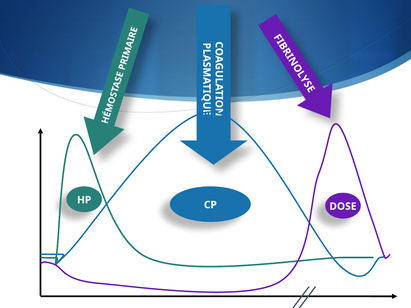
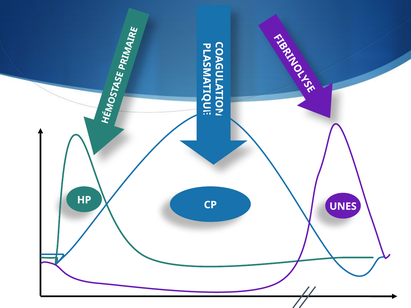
DOSE: DOSE -> UNES
